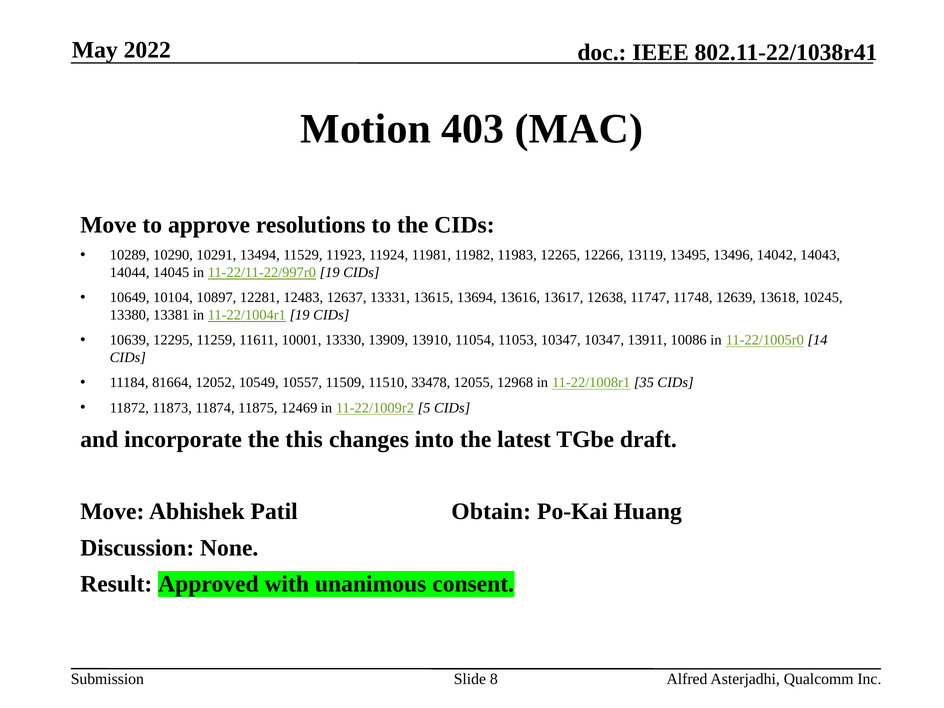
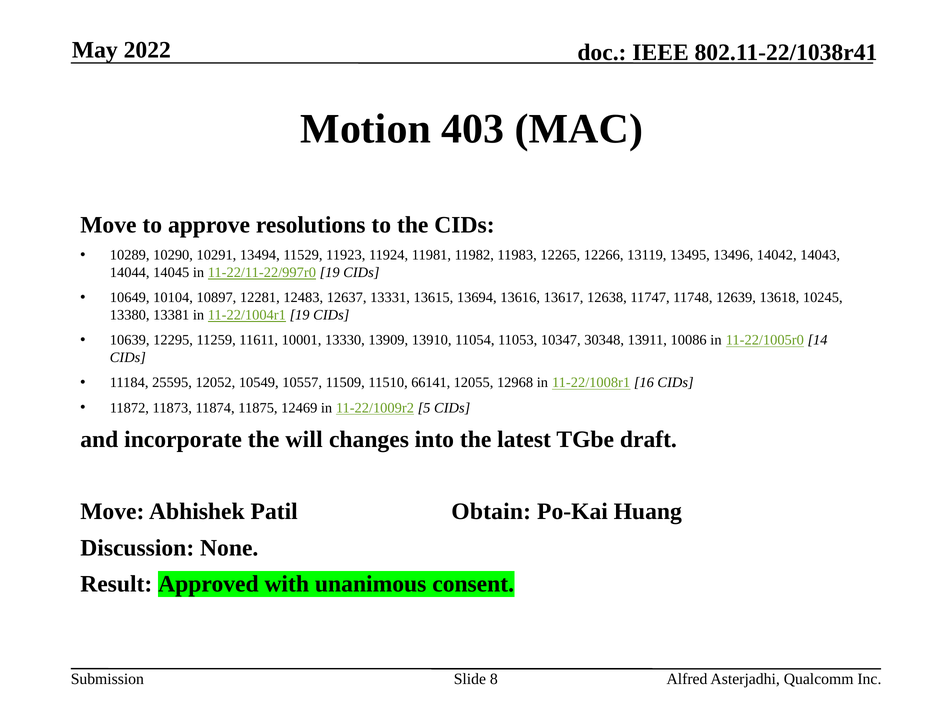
10347 10347: 10347 -> 30348
81664: 81664 -> 25595
33478: 33478 -> 66141
35: 35 -> 16
this: this -> will
